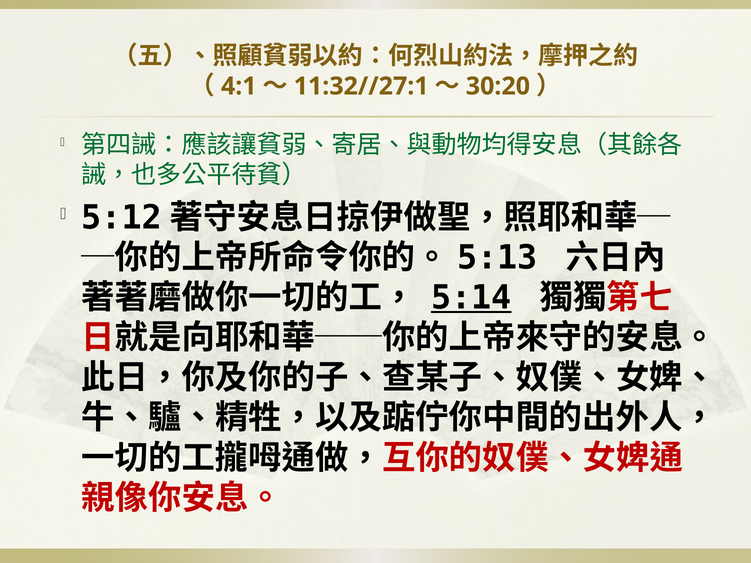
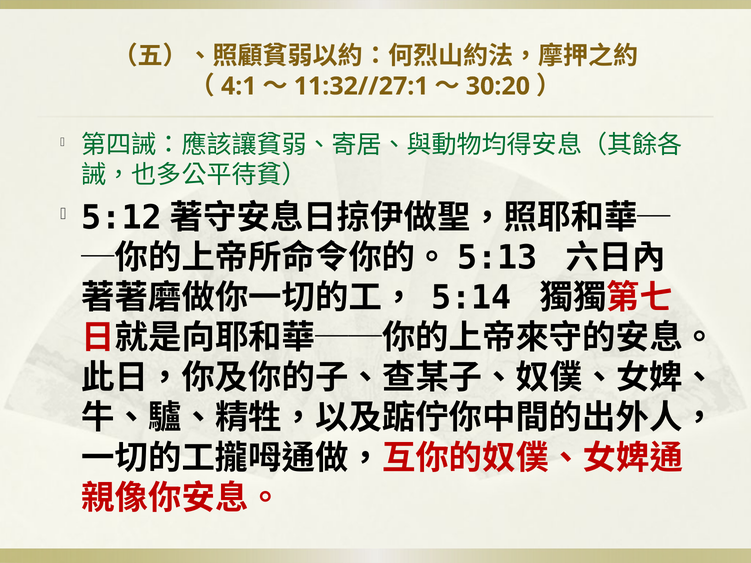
5:14 underline: present -> none
